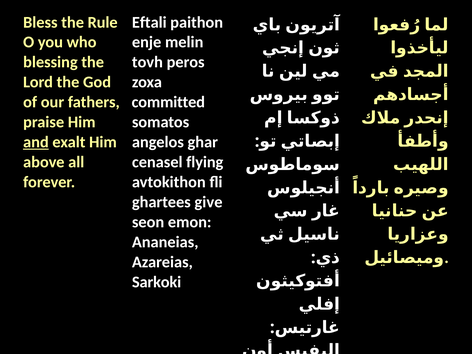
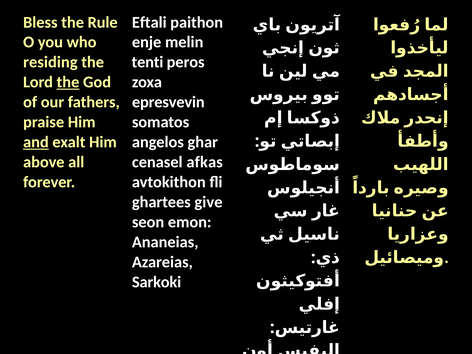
blessing: blessing -> residing
tovh: tovh -> tenti
the at (68, 82) underline: none -> present
committed: committed -> epresvevin
flying: flying -> afkas
